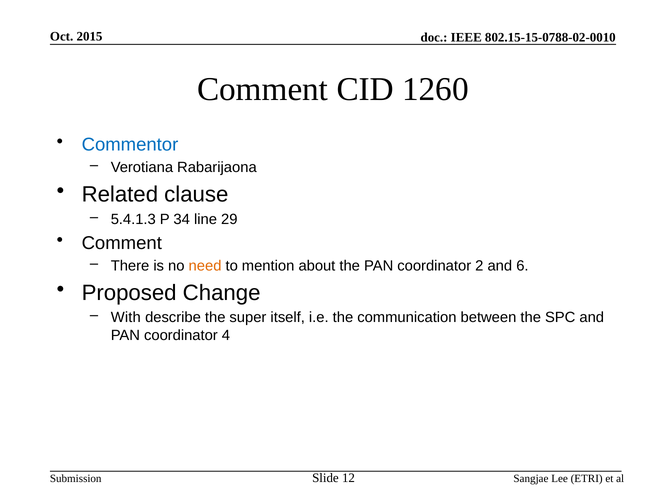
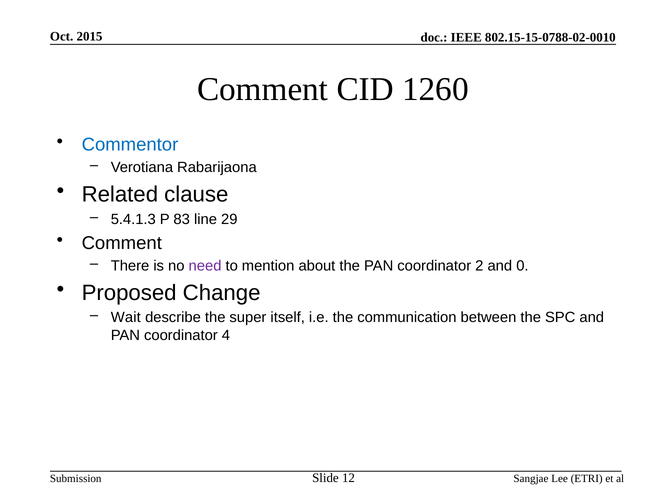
34: 34 -> 83
need colour: orange -> purple
6: 6 -> 0
With: With -> Wait
